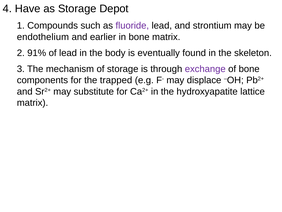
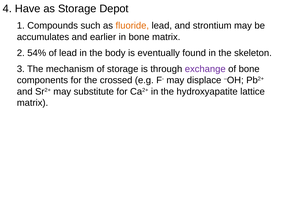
fluoride colour: purple -> orange
endothelium: endothelium -> accumulates
91%: 91% -> 54%
trapped: trapped -> crossed
